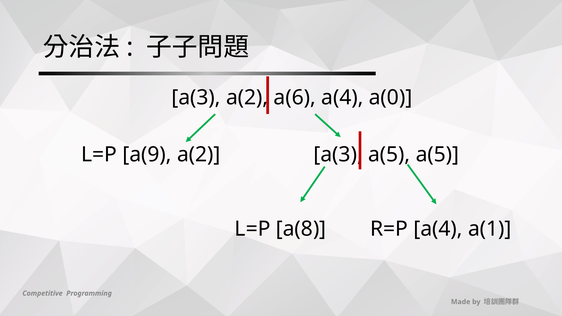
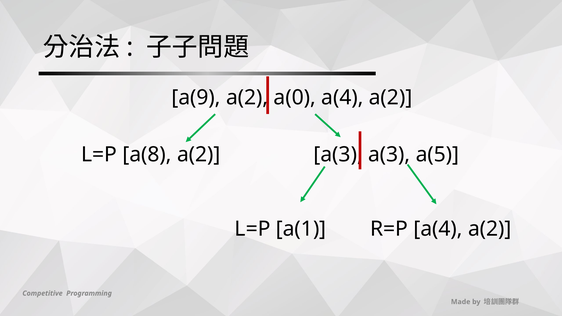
a(3 at (196, 98): a(3 -> a(9
a(6: a(6 -> a(0
a(0 at (391, 98): a(0 -> a(2
a(9: a(9 -> a(8
a(5 at (389, 155): a(5 -> a(3
a(8: a(8 -> a(1
R=P a(4 a(1: a(1 -> a(2
